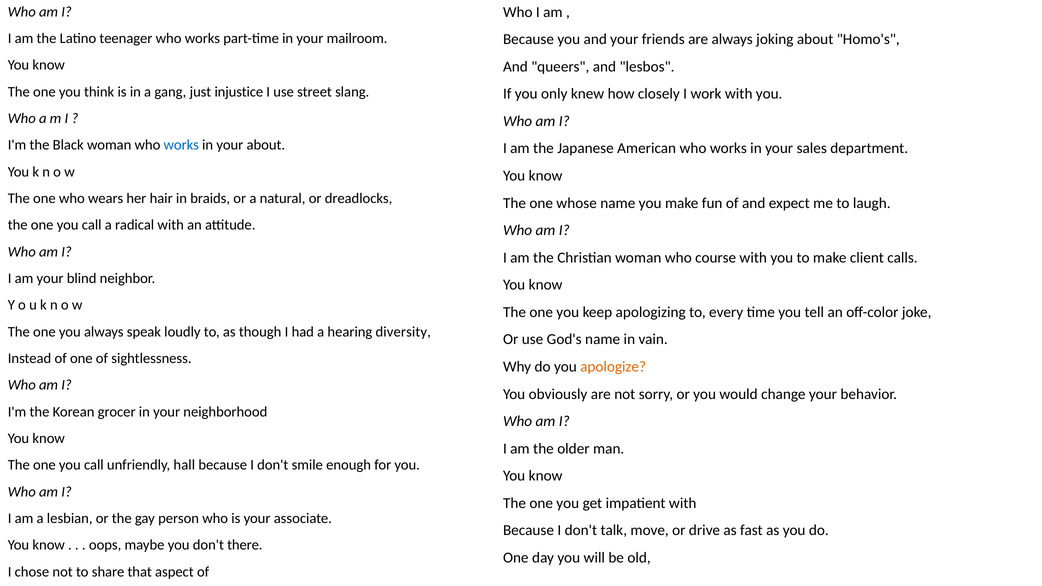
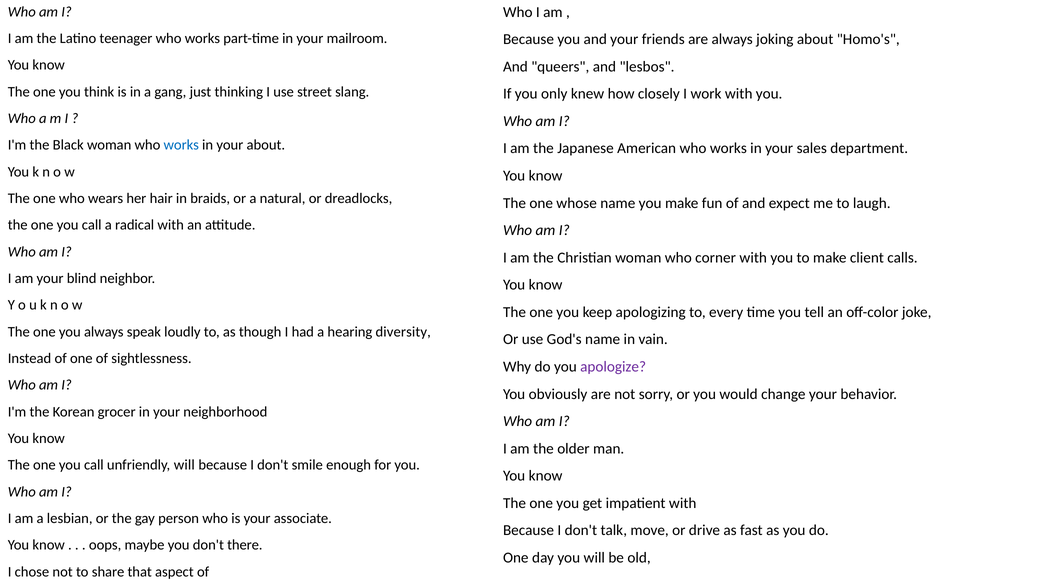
injustice: injustice -> thinking
course: course -> corner
apologize colour: orange -> purple
unfriendly hall: hall -> will
